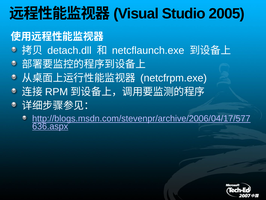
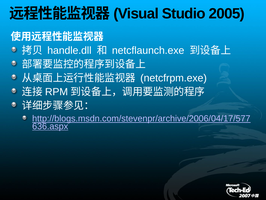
detach.dll: detach.dll -> handle.dll
